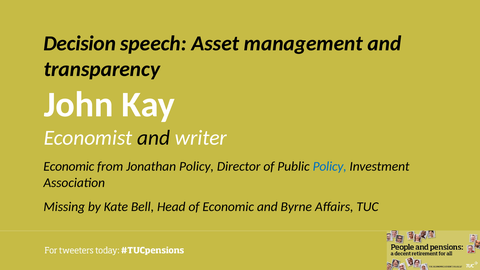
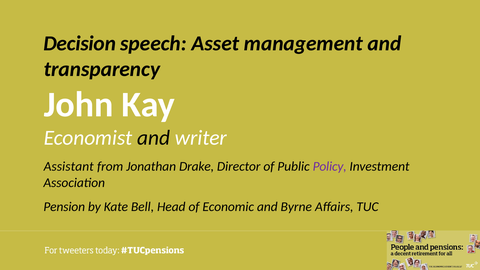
Economic at (69, 167): Economic -> Assistant
Jonathan Policy: Policy -> Drake
Policy at (330, 167) colour: blue -> purple
Missing: Missing -> Pension
